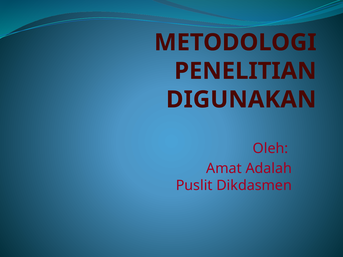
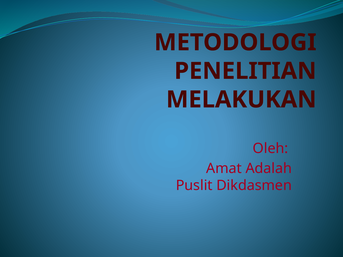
DIGUNAKAN: DIGUNAKAN -> MELAKUKAN
